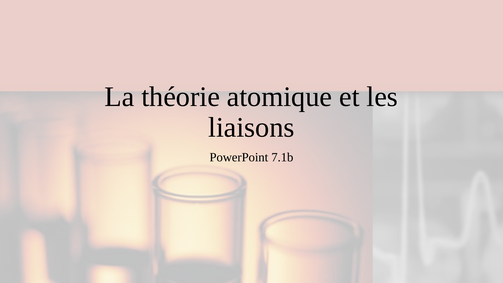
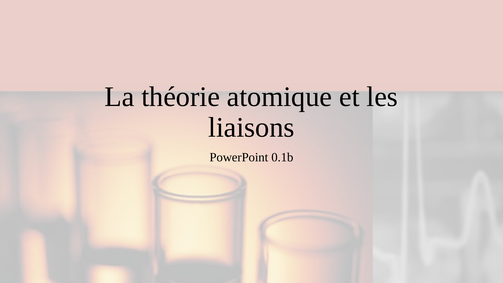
7.1b: 7.1b -> 0.1b
